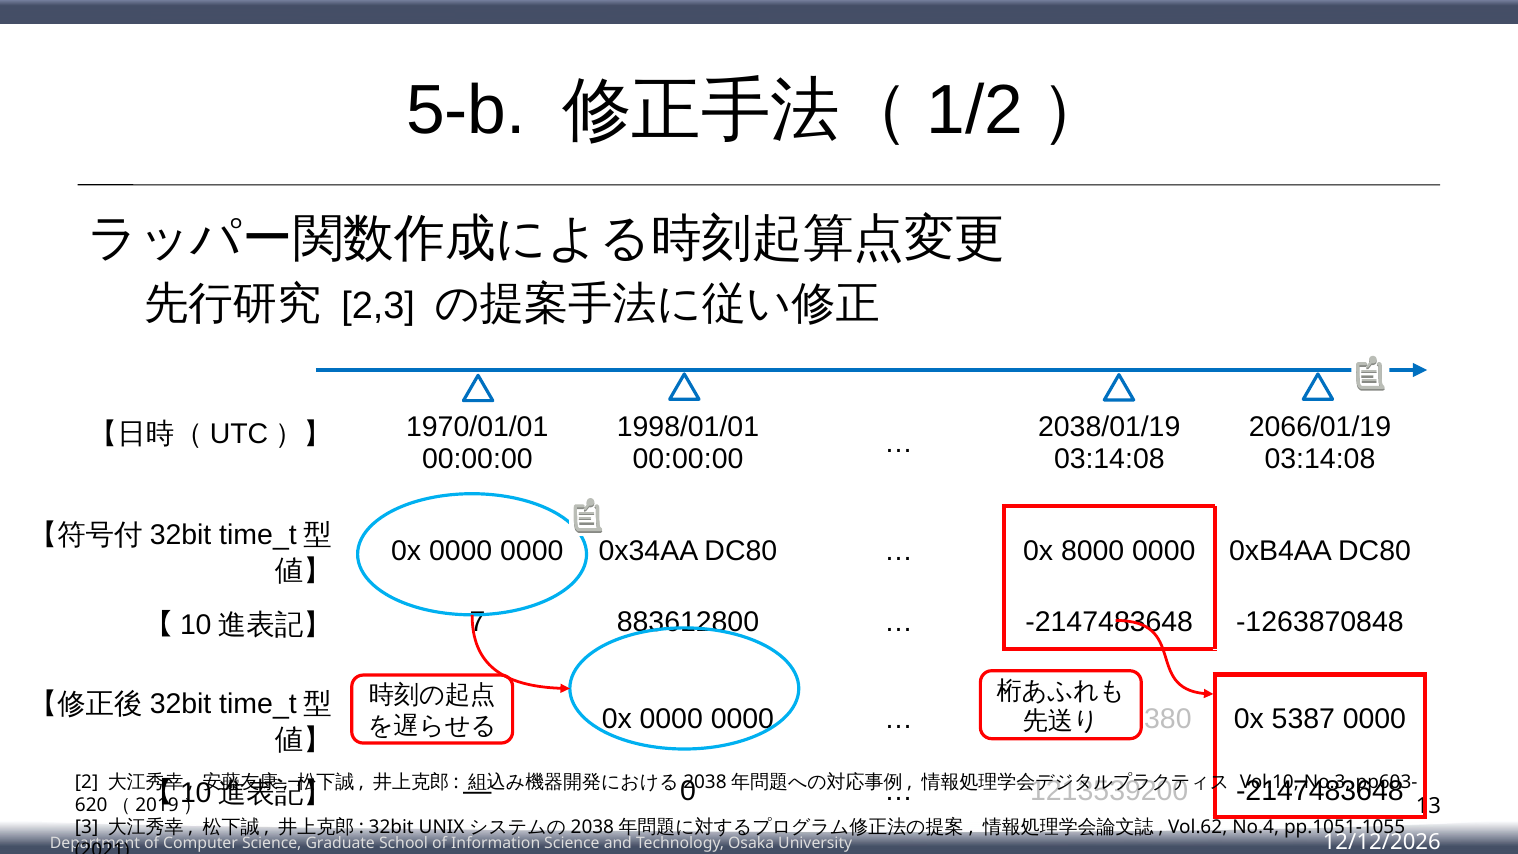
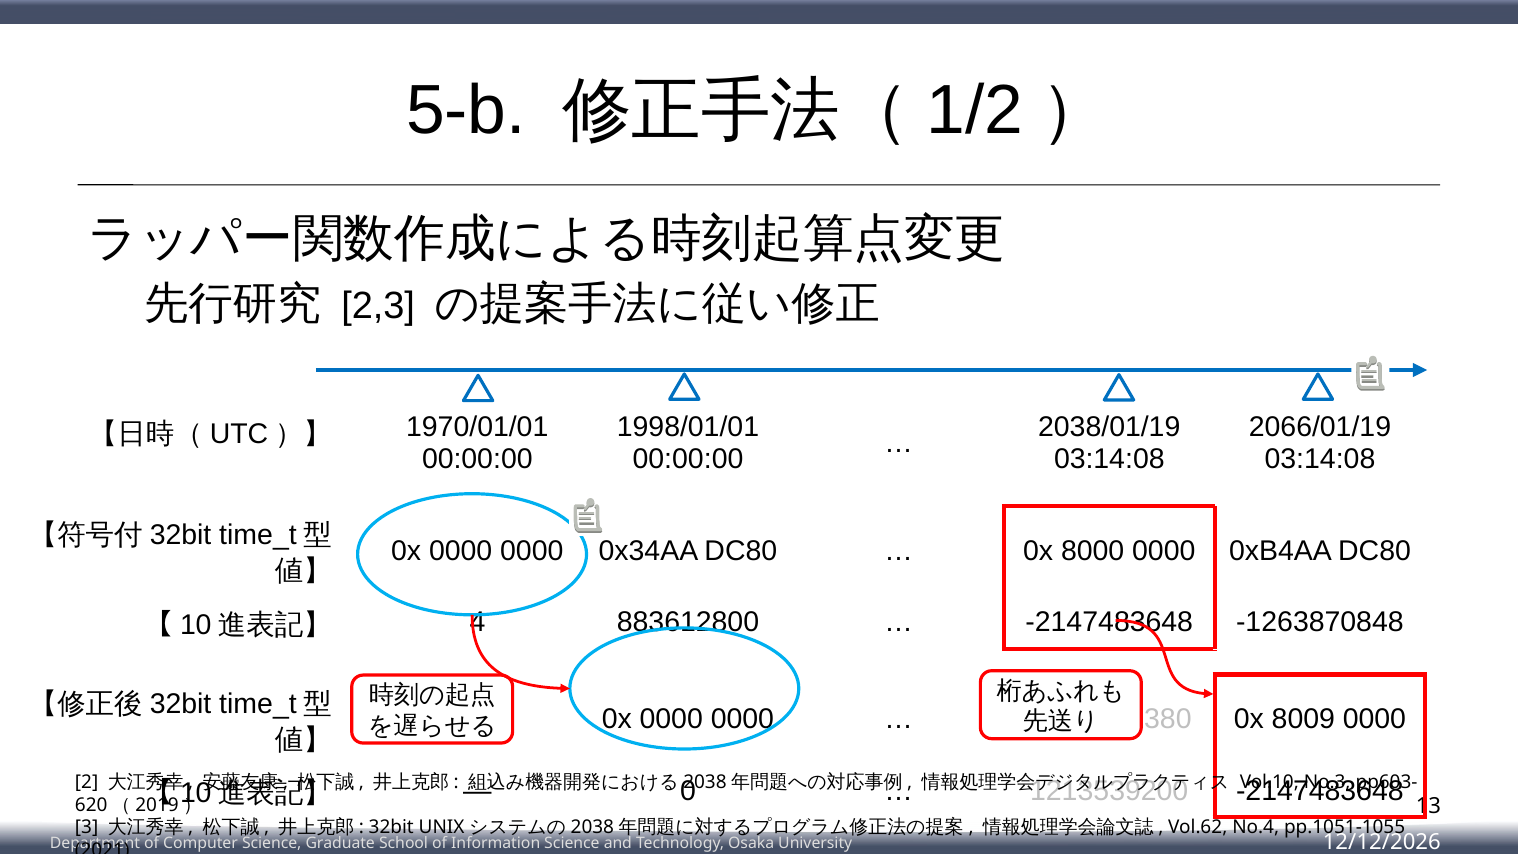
7: 7 -> 4
5387: 5387 -> 8009
